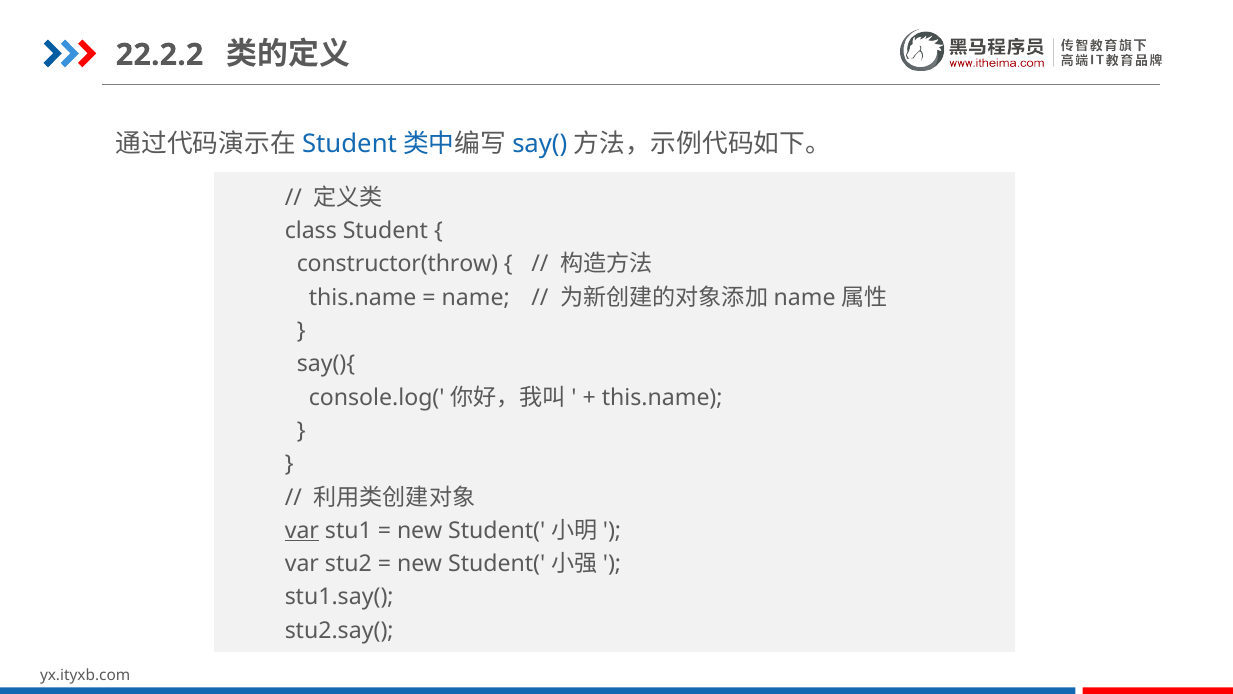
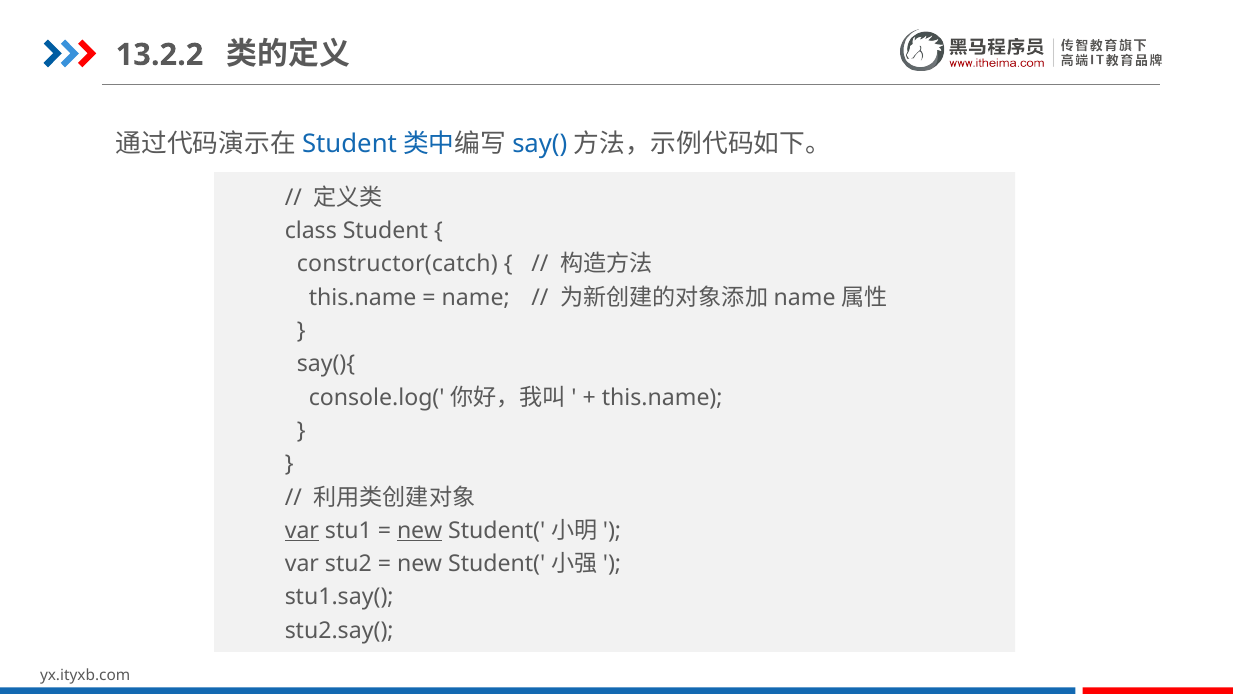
22.2.2: 22.2.2 -> 13.2.2
constructor(throw: constructor(throw -> constructor(catch
new at (420, 531) underline: none -> present
